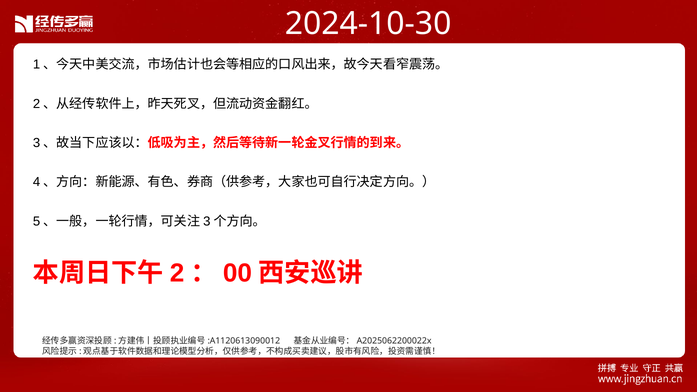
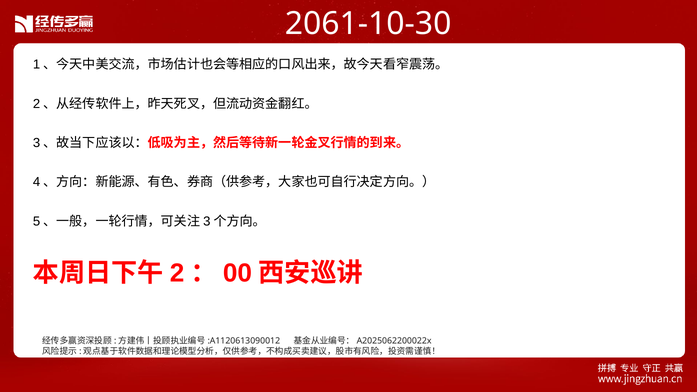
2024-10-30: 2024-10-30 -> 2061-10-30
